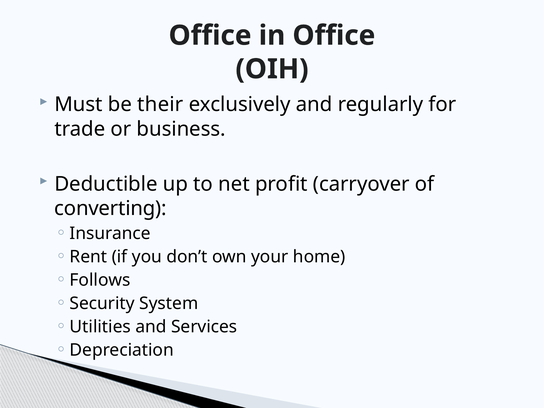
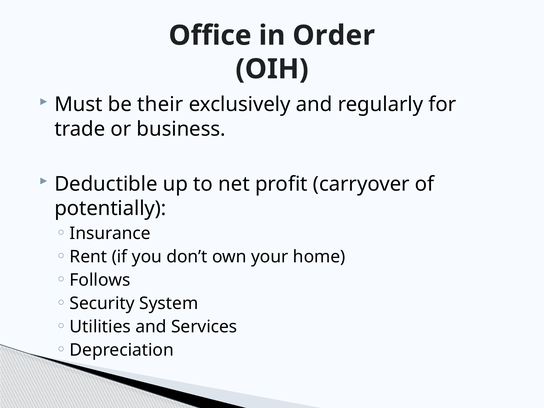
in Office: Office -> Order
converting: converting -> potentially
